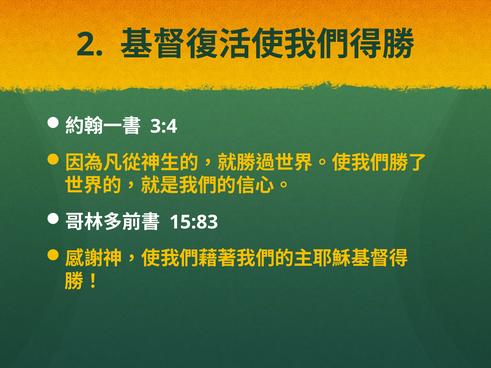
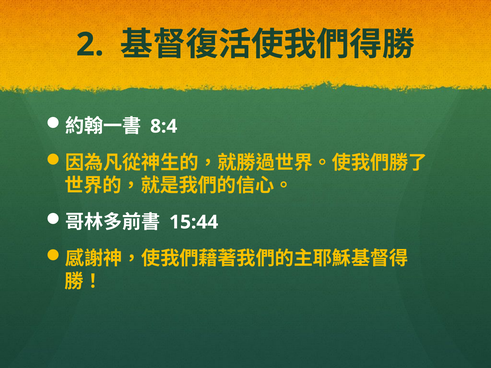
3:4: 3:4 -> 8:4
15:83: 15:83 -> 15:44
